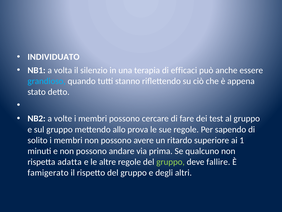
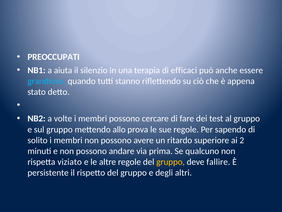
INDIVIDUATO: INDIVIDUATO -> PREOCCUPATI
volta: volta -> aiuta
1: 1 -> 2
adatta: adatta -> viziato
gruppo at (171, 162) colour: light green -> yellow
famigerato: famigerato -> persistente
